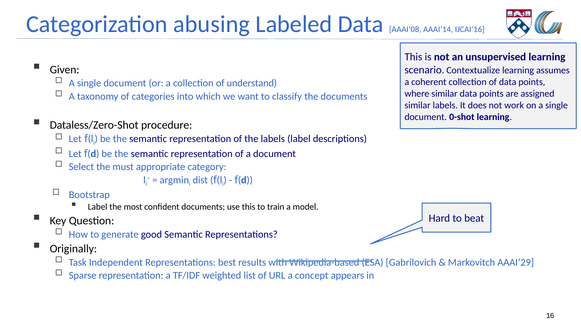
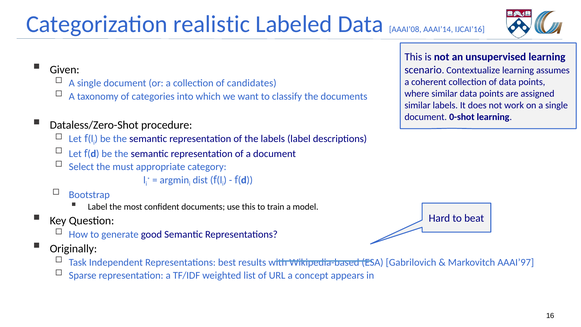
abusing: abusing -> realistic
understand: understand -> candidates
AAAI’29: AAAI’29 -> AAAI’97
